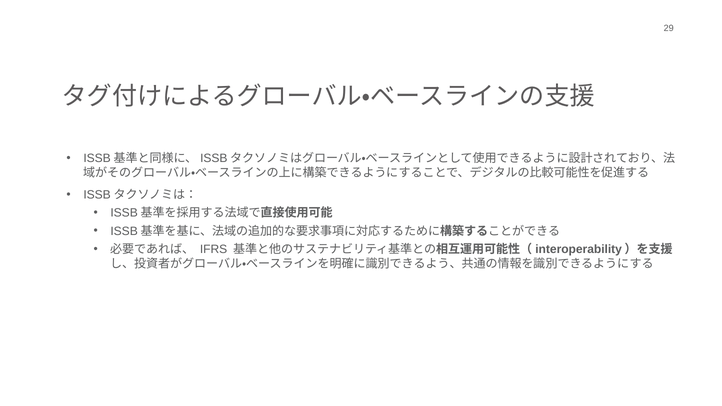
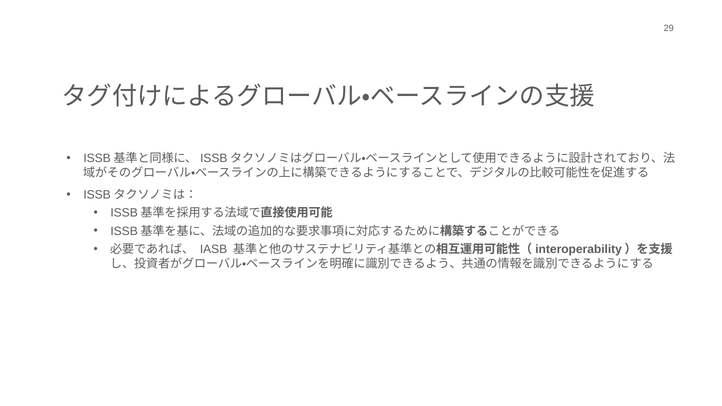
IFRS: IFRS -> IASB
